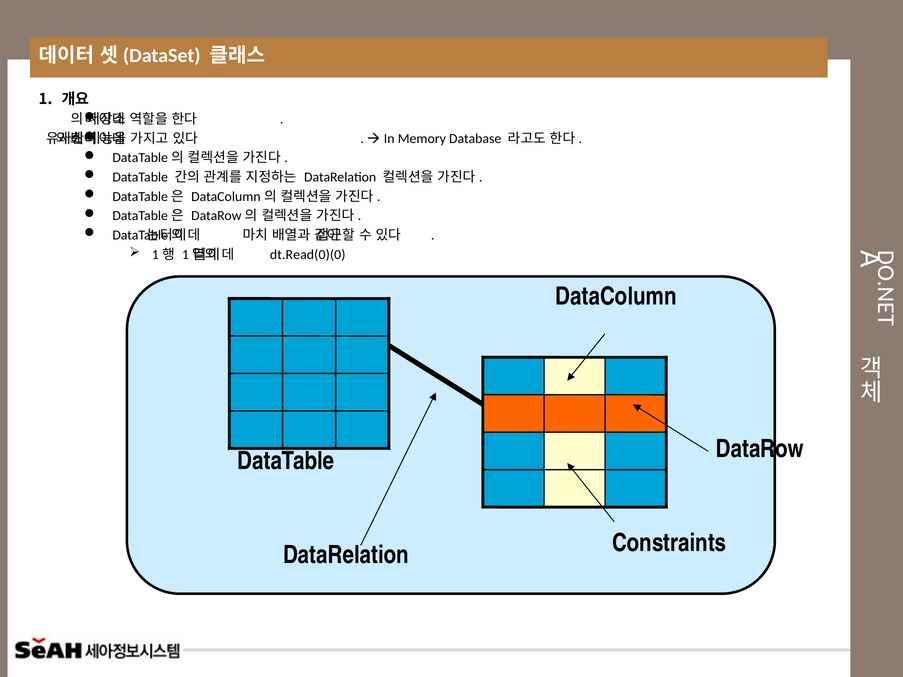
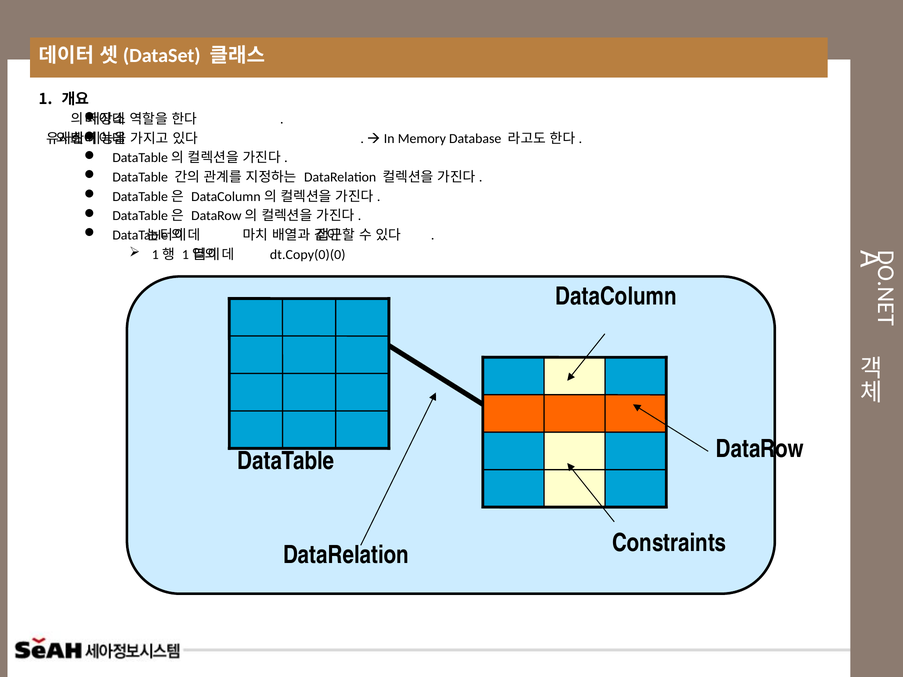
dt.Read(0)(0: dt.Read(0)(0 -> dt.Copy(0)(0
